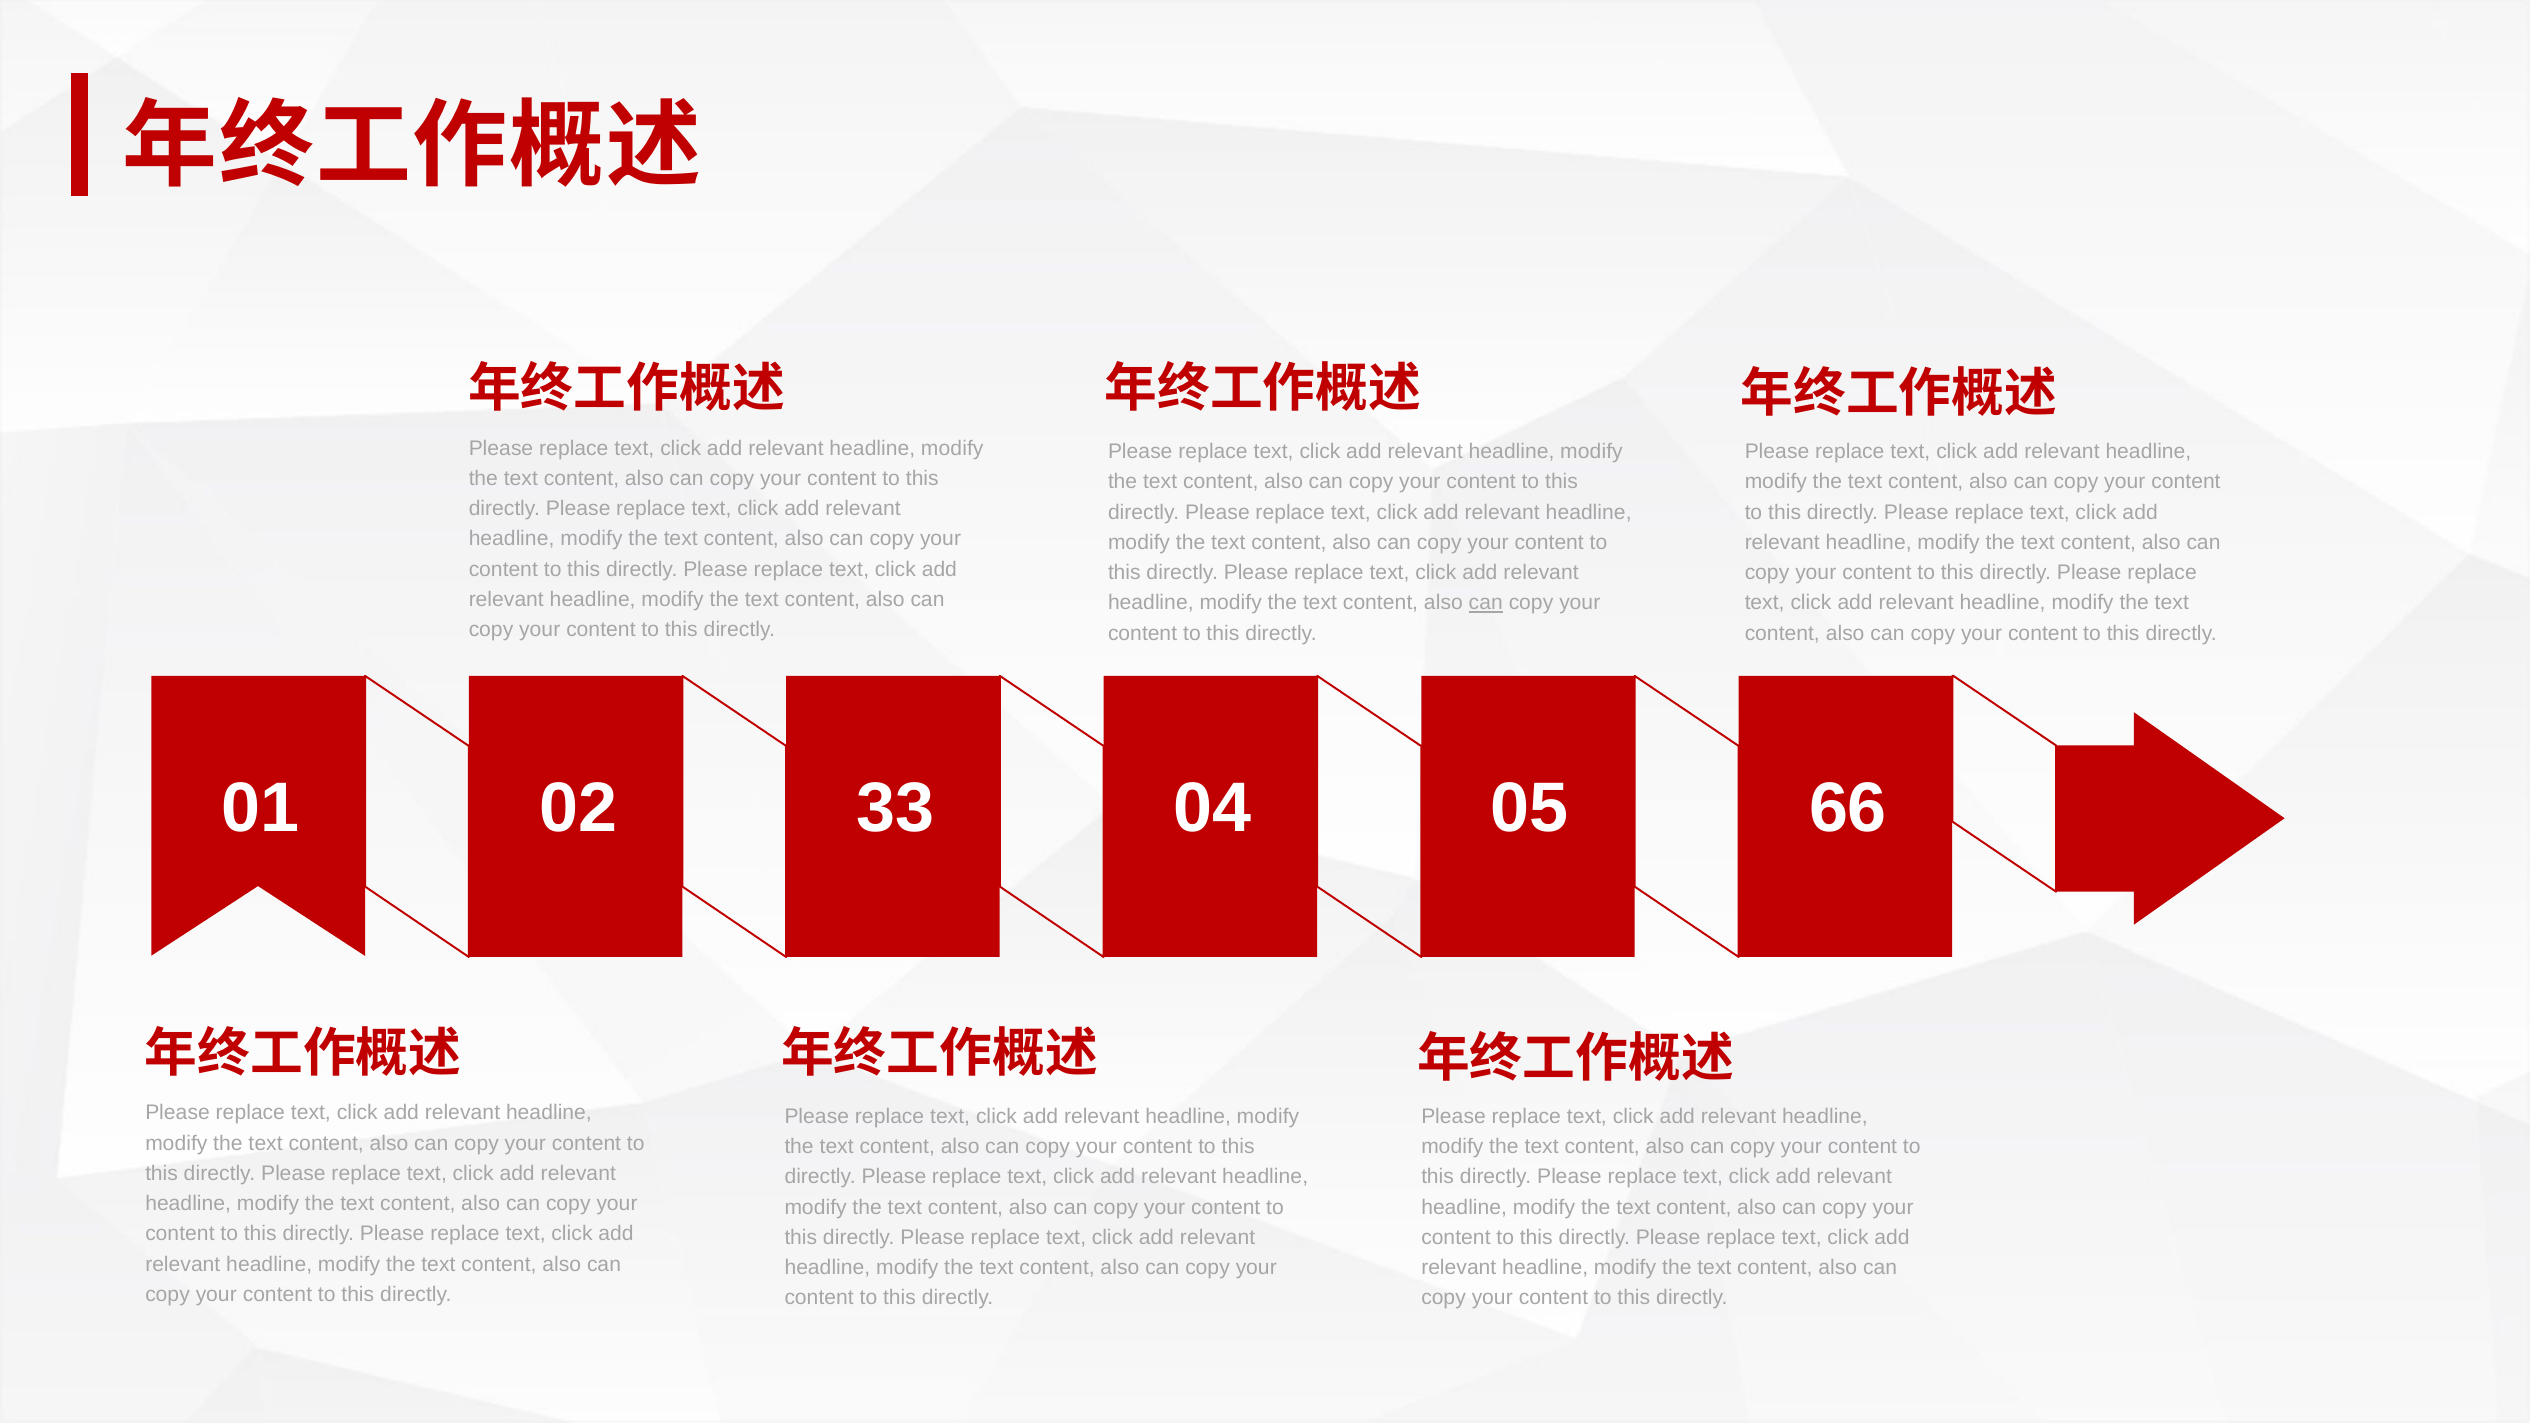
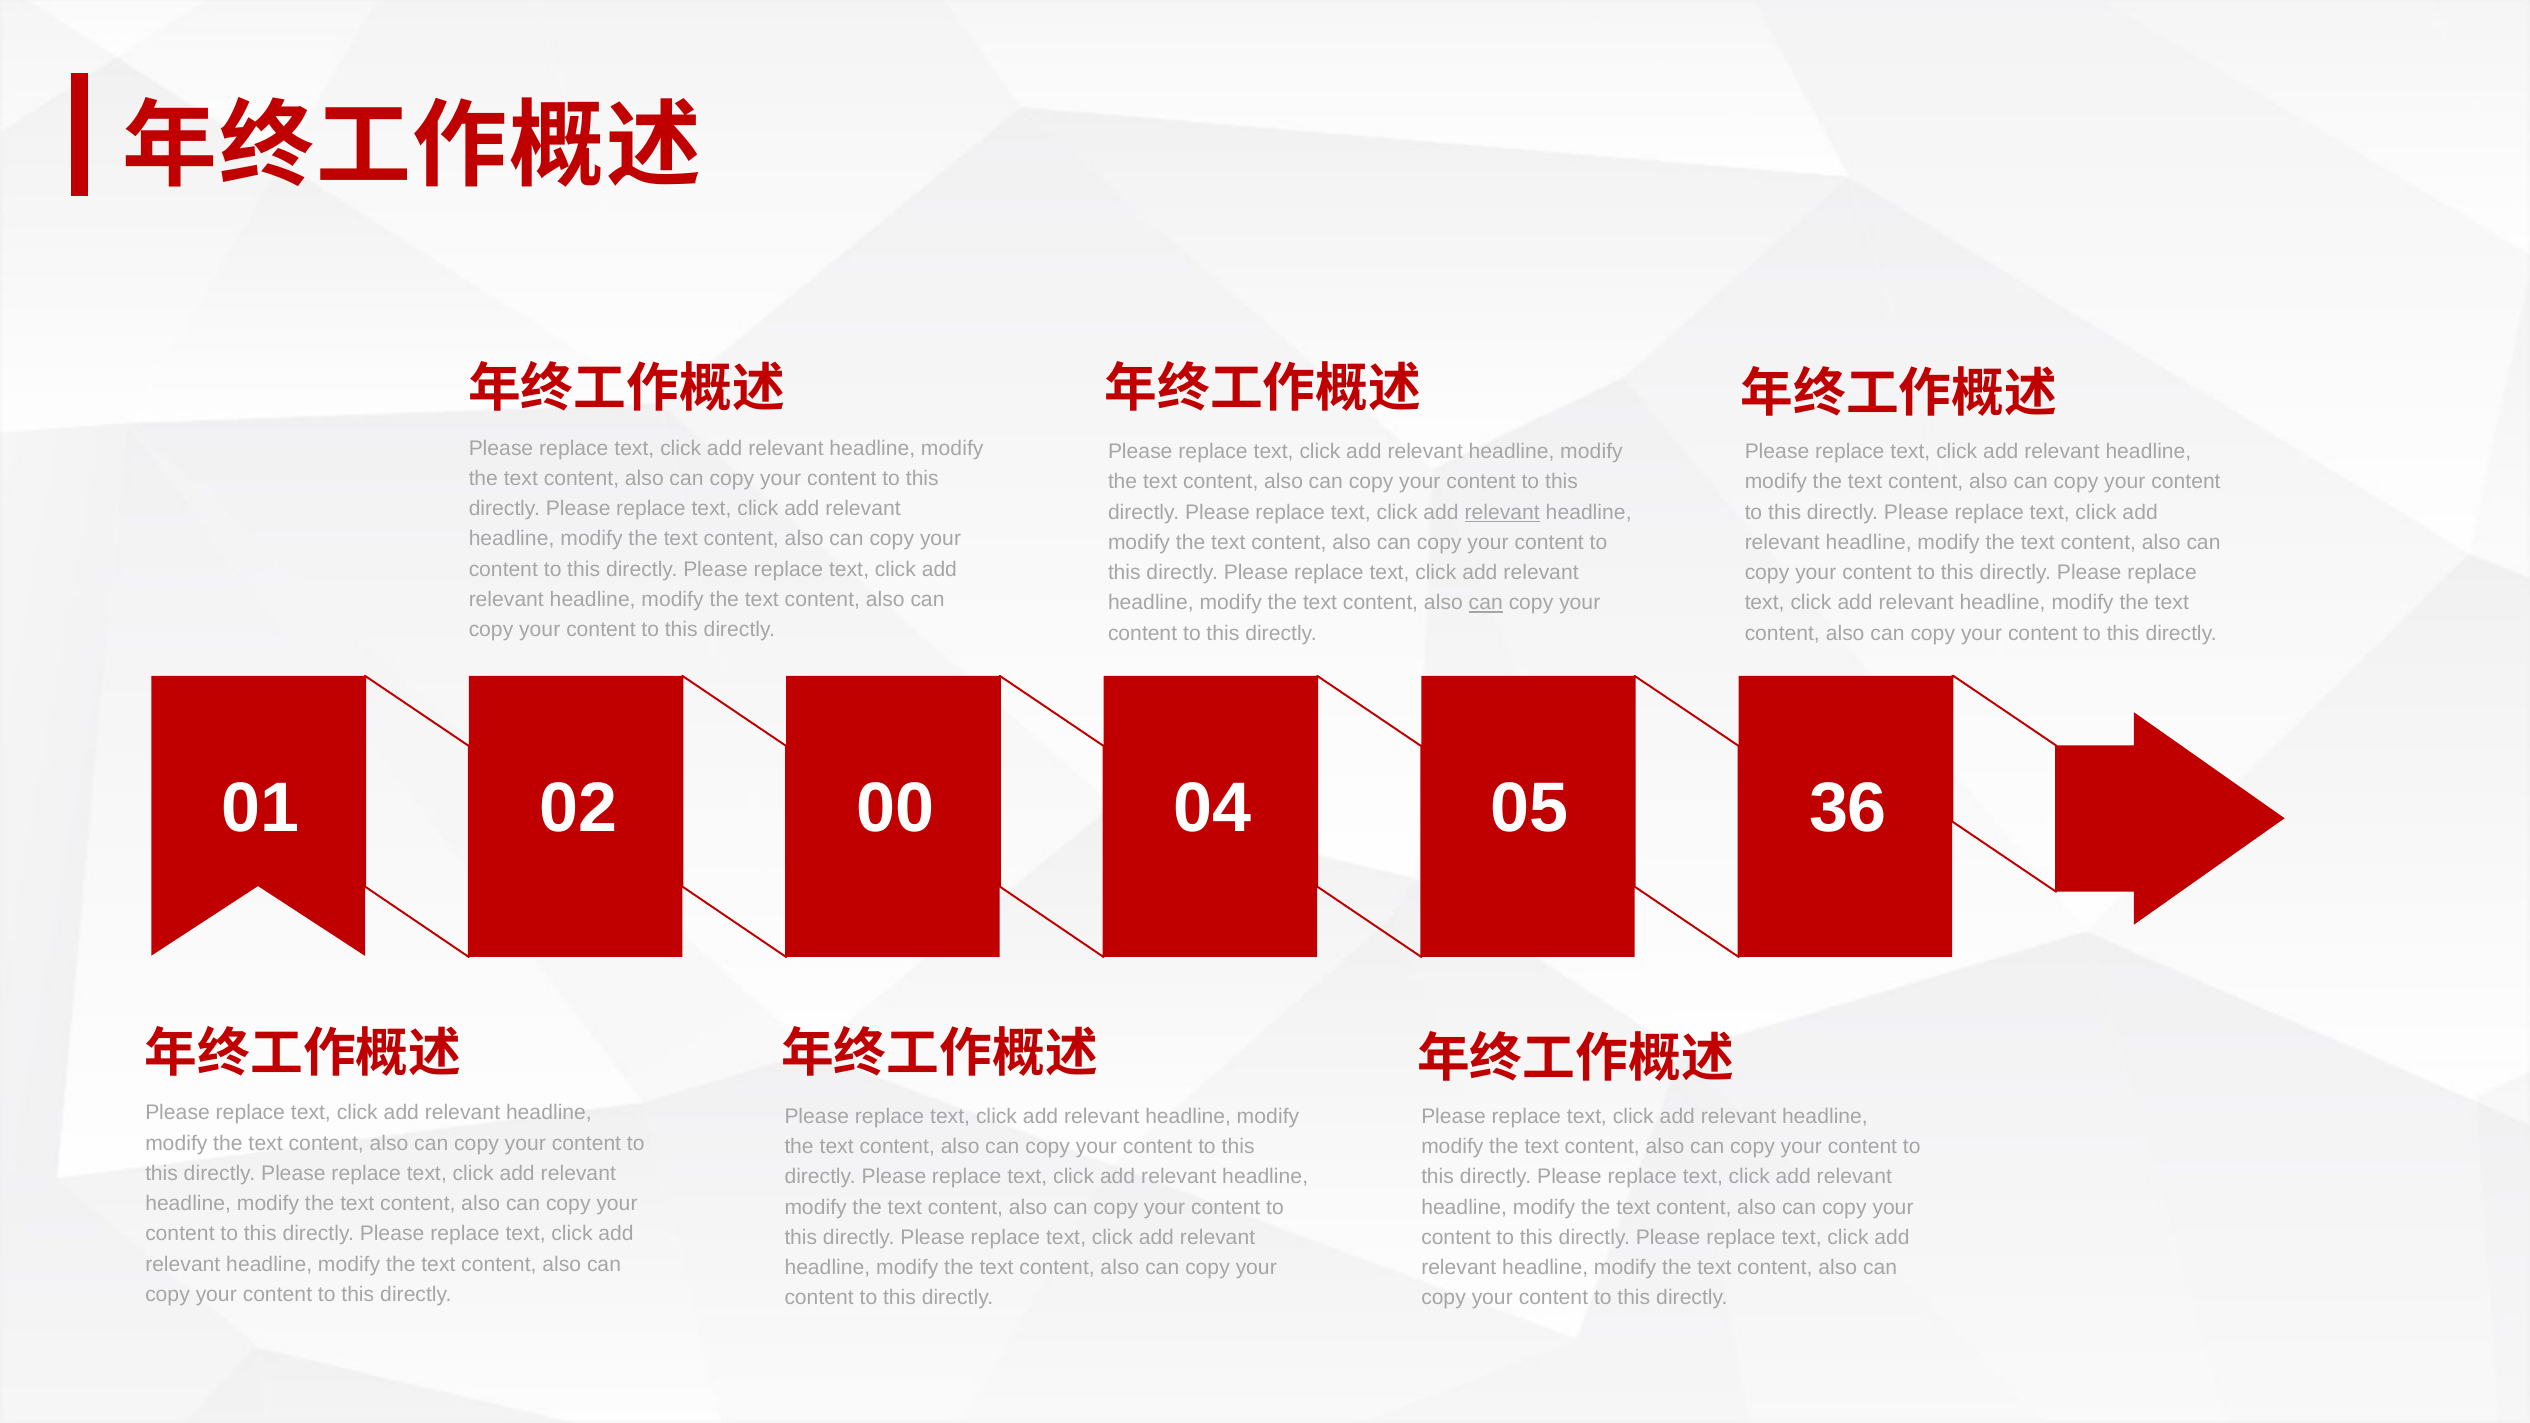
relevant at (1502, 512) underline: none -> present
33: 33 -> 00
66: 66 -> 36
